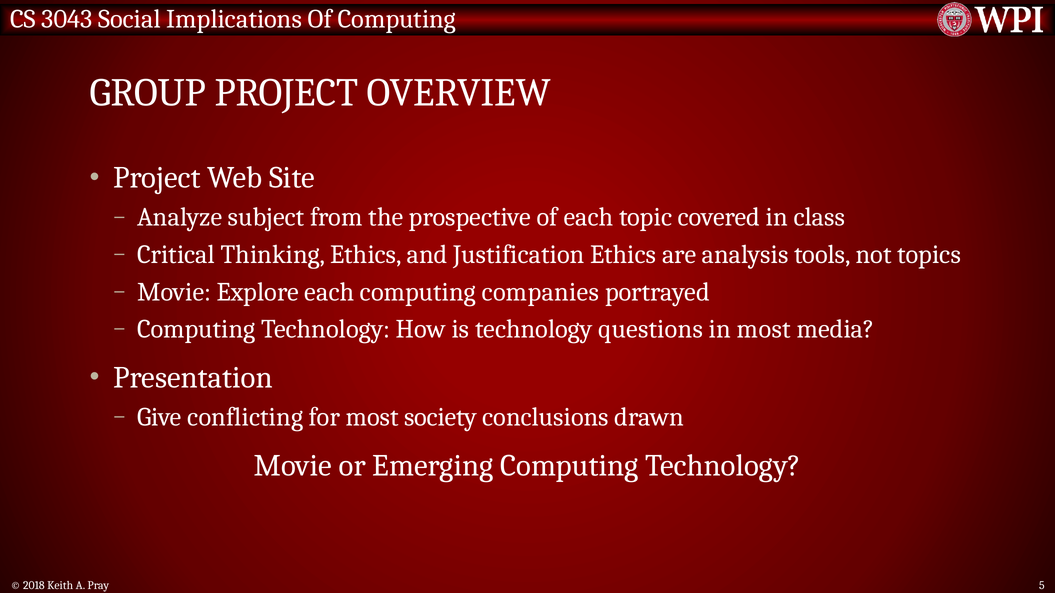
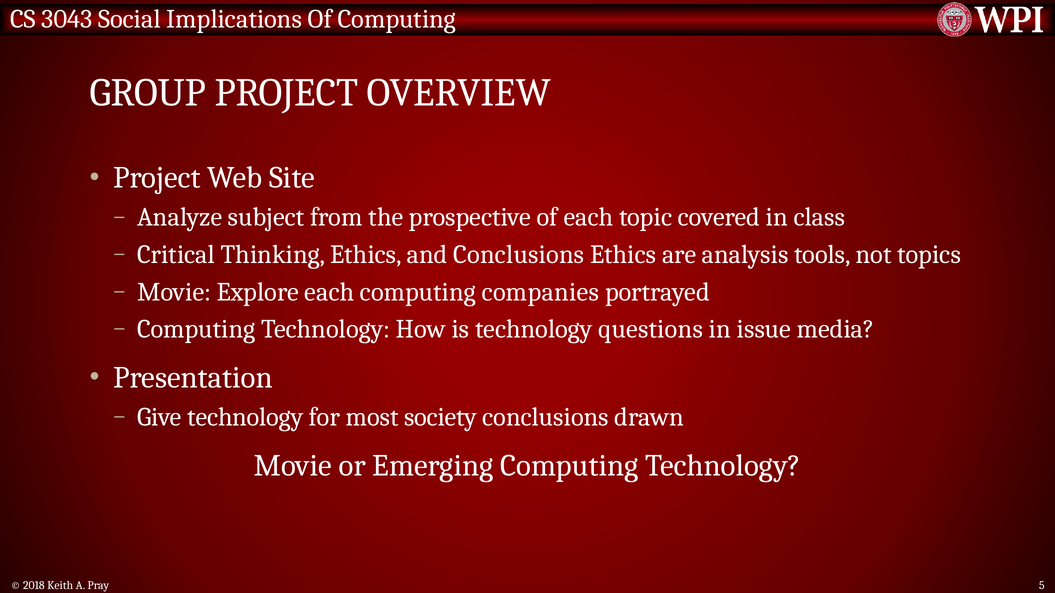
and Justification: Justification -> Conclusions
in most: most -> issue
Give conflicting: conflicting -> technology
